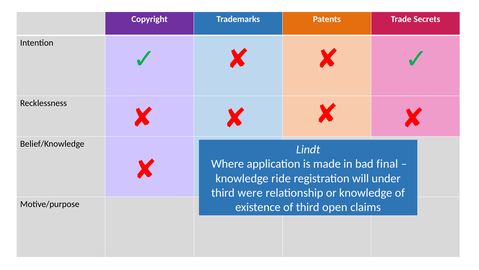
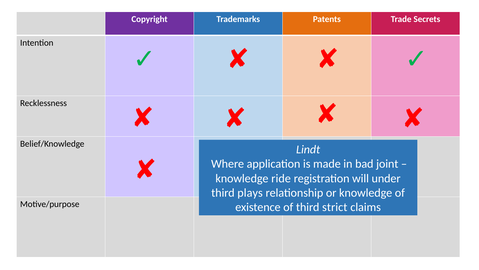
final: final -> joint
were: were -> plays
open: open -> strict
